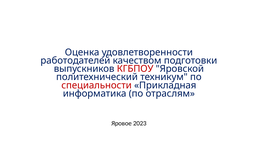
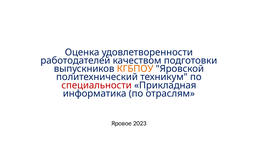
КГБПОУ colour: red -> orange
